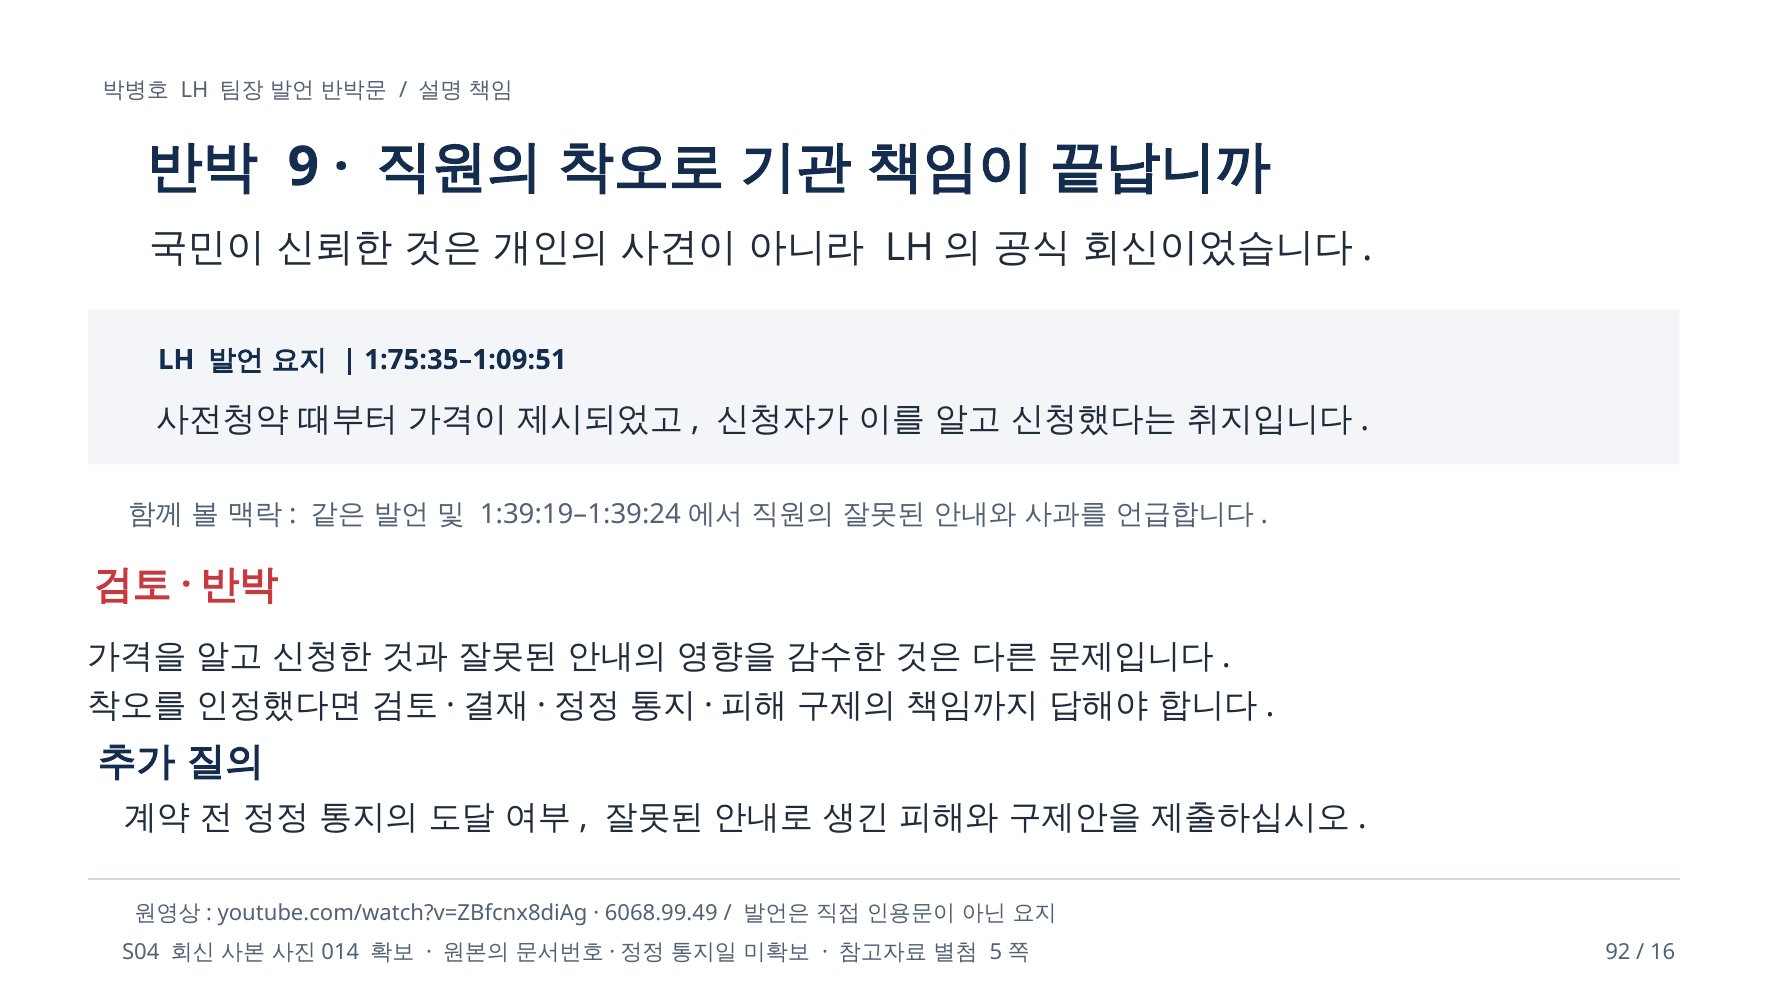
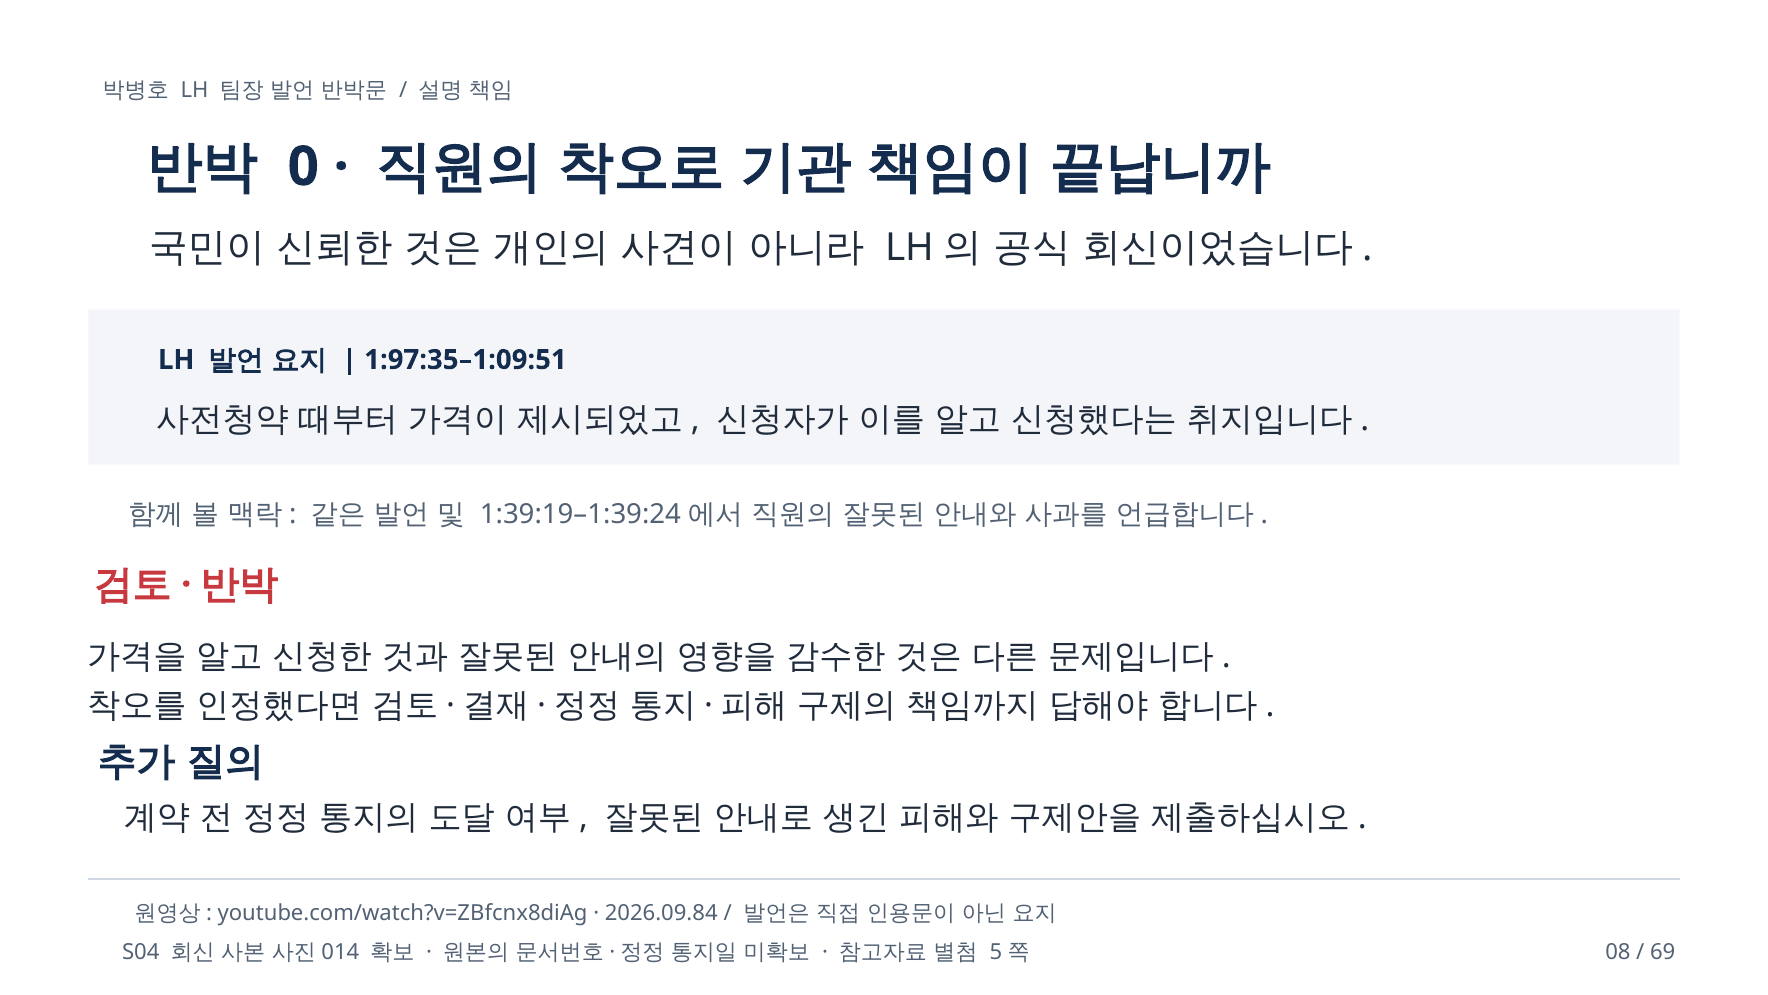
9: 9 -> 0
1:75:35–1:09:51: 1:75:35–1:09:51 -> 1:97:35–1:09:51
6068.99.49: 6068.99.49 -> 2026.09.84
92: 92 -> 08
16: 16 -> 69
